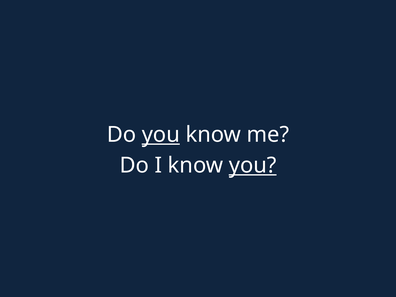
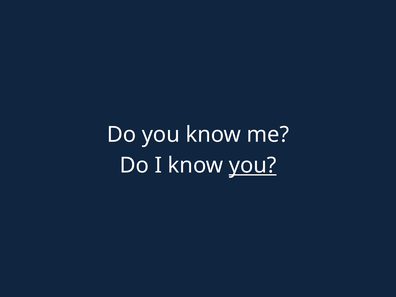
you at (161, 135) underline: present -> none
